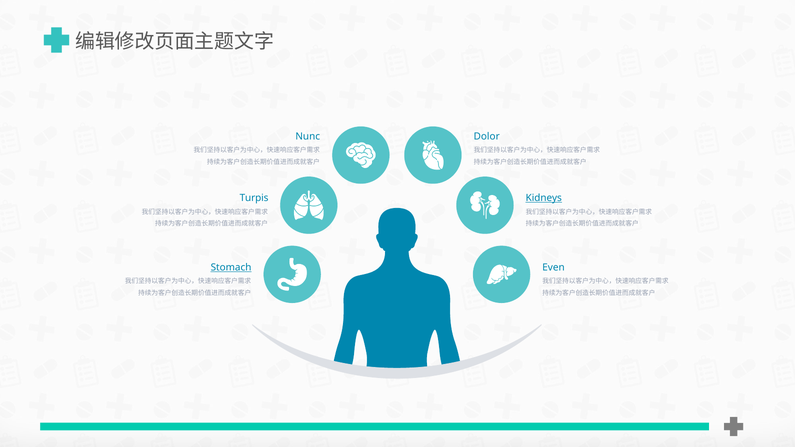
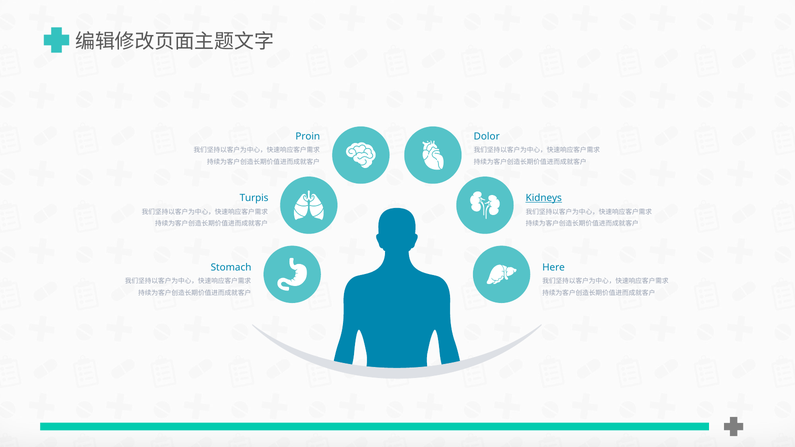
Nunc: Nunc -> Proin
Stomach underline: present -> none
Even: Even -> Here
